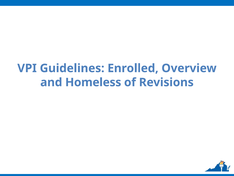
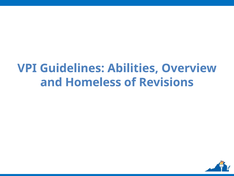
Enrolled: Enrolled -> Abilities
